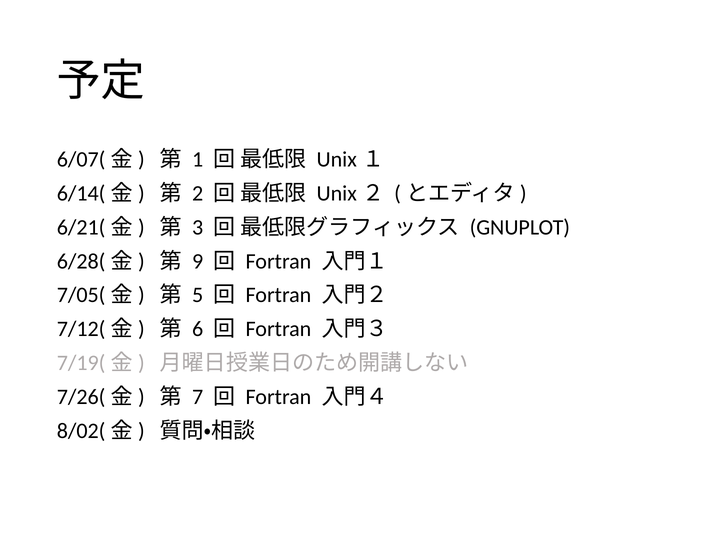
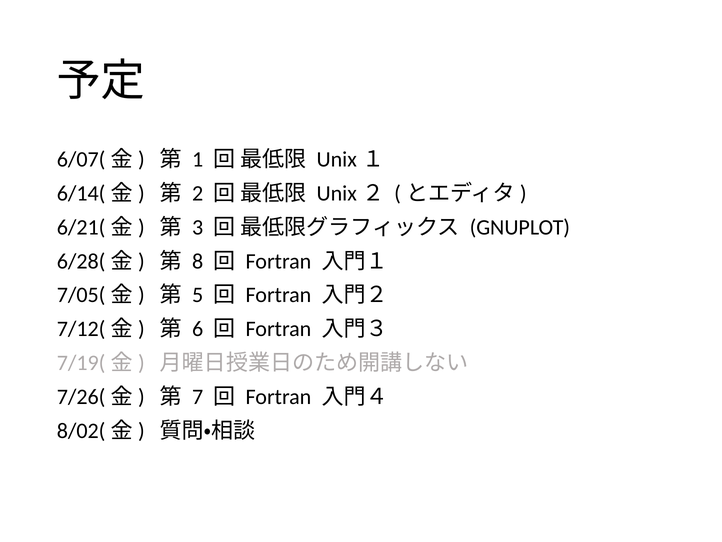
9: 9 -> 8
